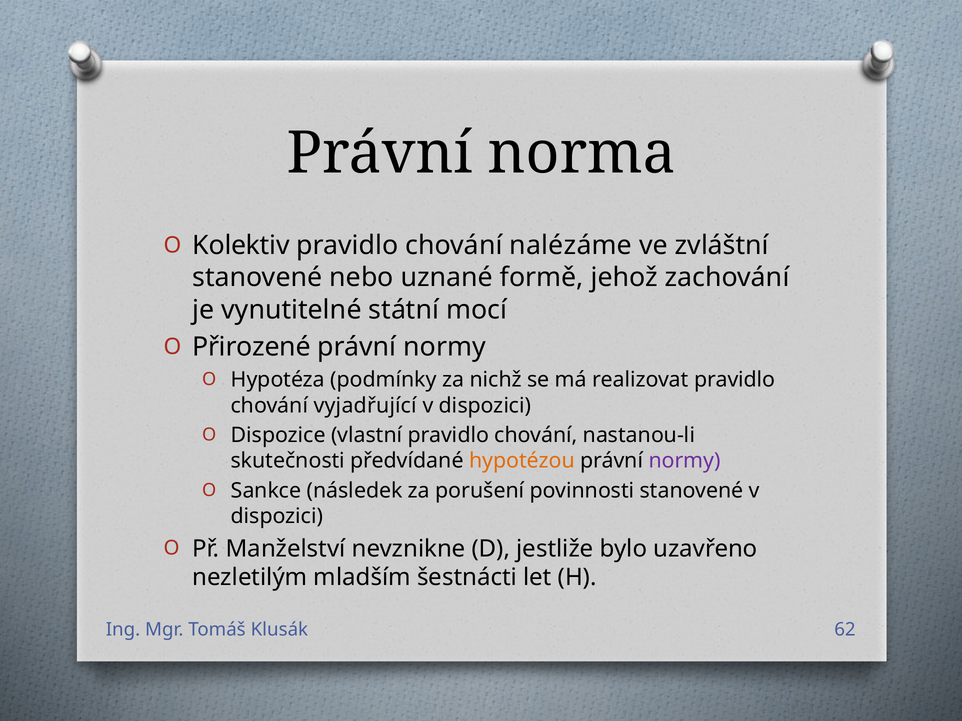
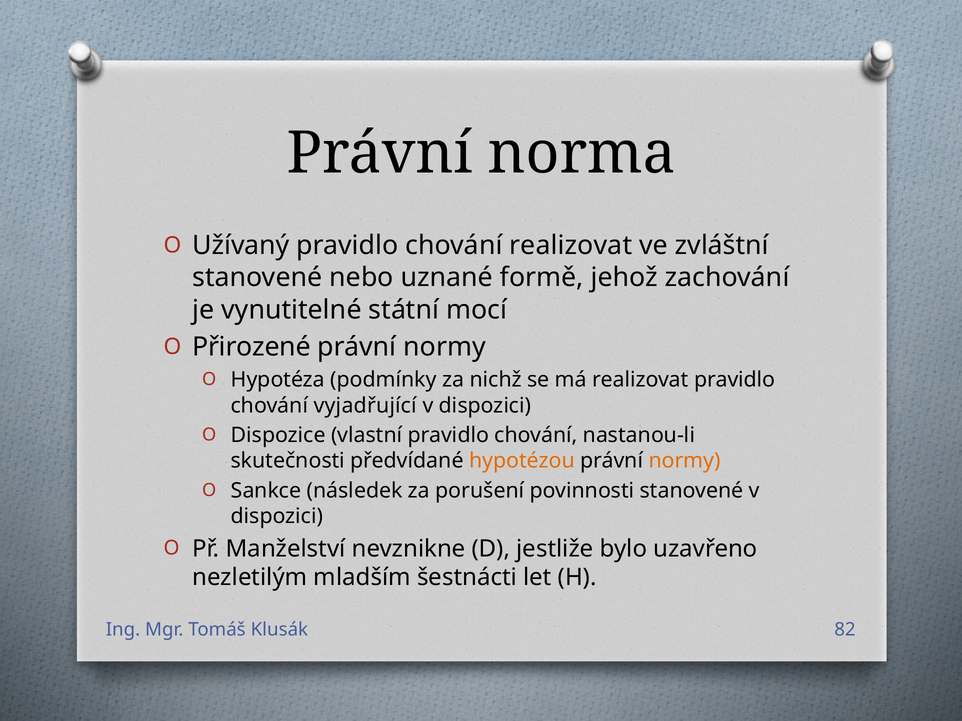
Kolektiv: Kolektiv -> Užívaný
chování nalézáme: nalézáme -> realizovat
normy at (685, 461) colour: purple -> orange
62: 62 -> 82
